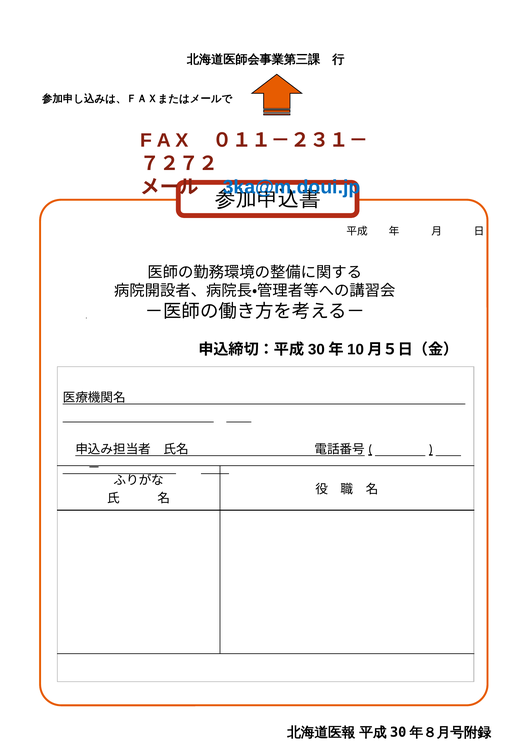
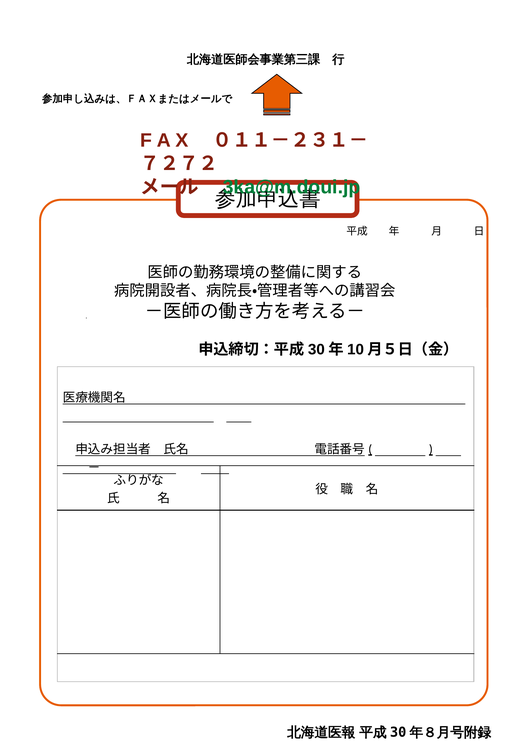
3ka@m.doui.jp colour: blue -> green
